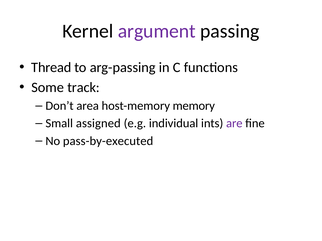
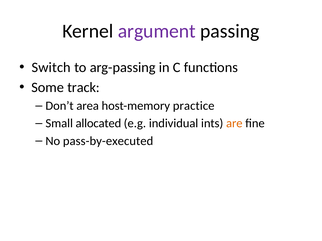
Thread: Thread -> Switch
memory: memory -> practice
assigned: assigned -> allocated
are colour: purple -> orange
